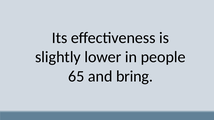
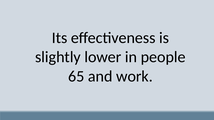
bring: bring -> work
